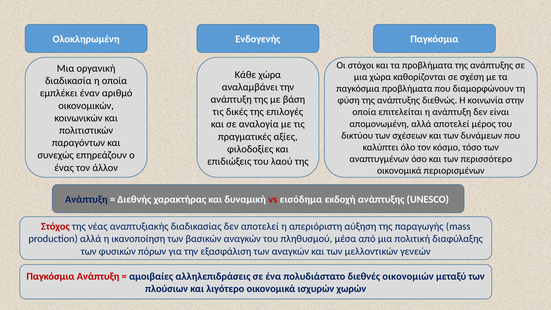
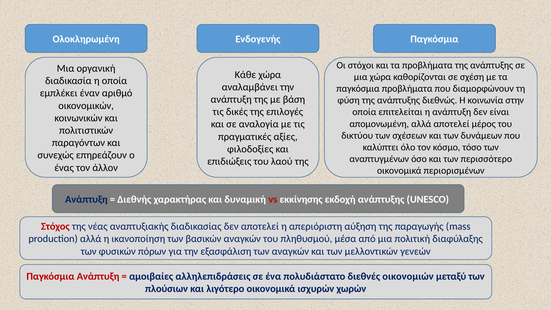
εισόδημα: εισόδημα -> εκκίνησης
